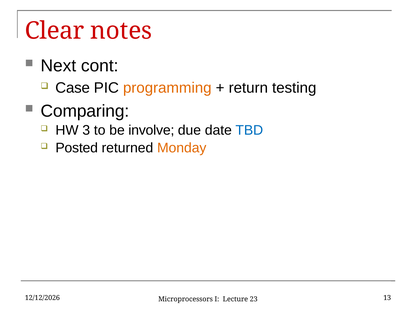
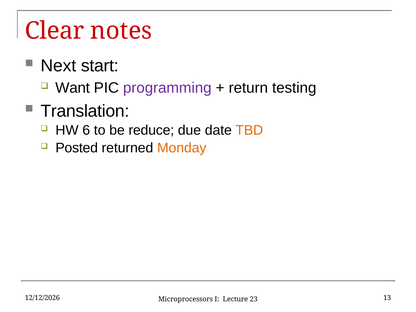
cont: cont -> start
Case: Case -> Want
programming colour: orange -> purple
Comparing: Comparing -> Translation
3: 3 -> 6
involve: involve -> reduce
TBD colour: blue -> orange
